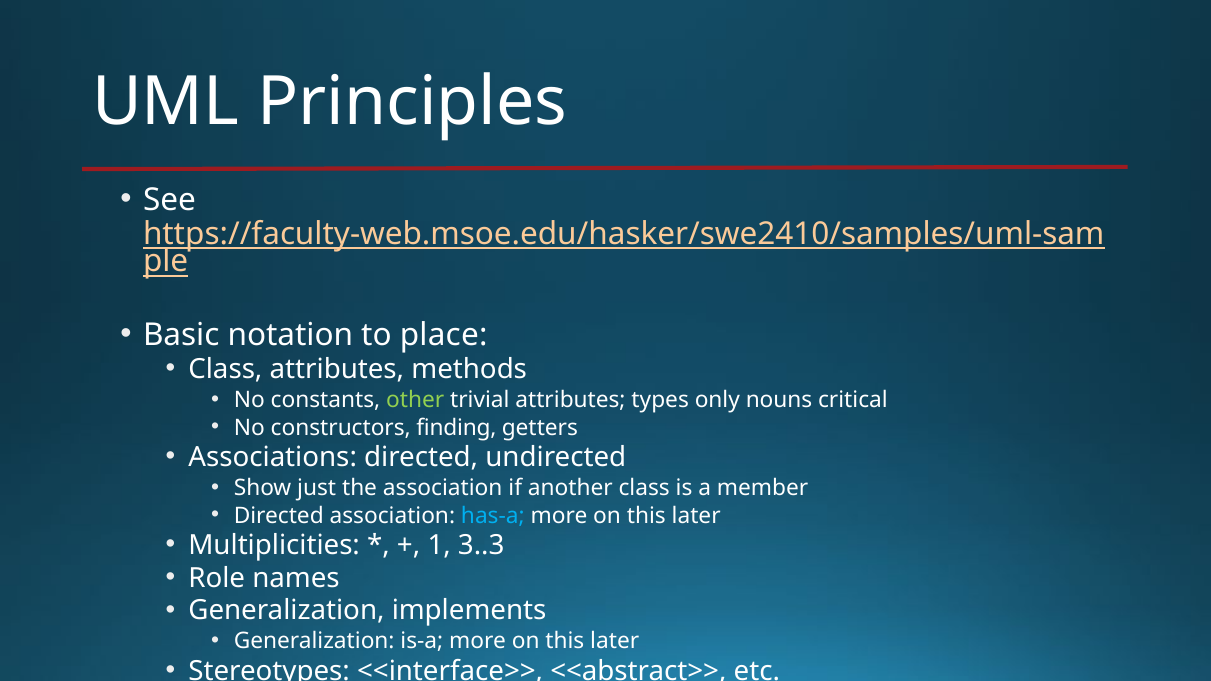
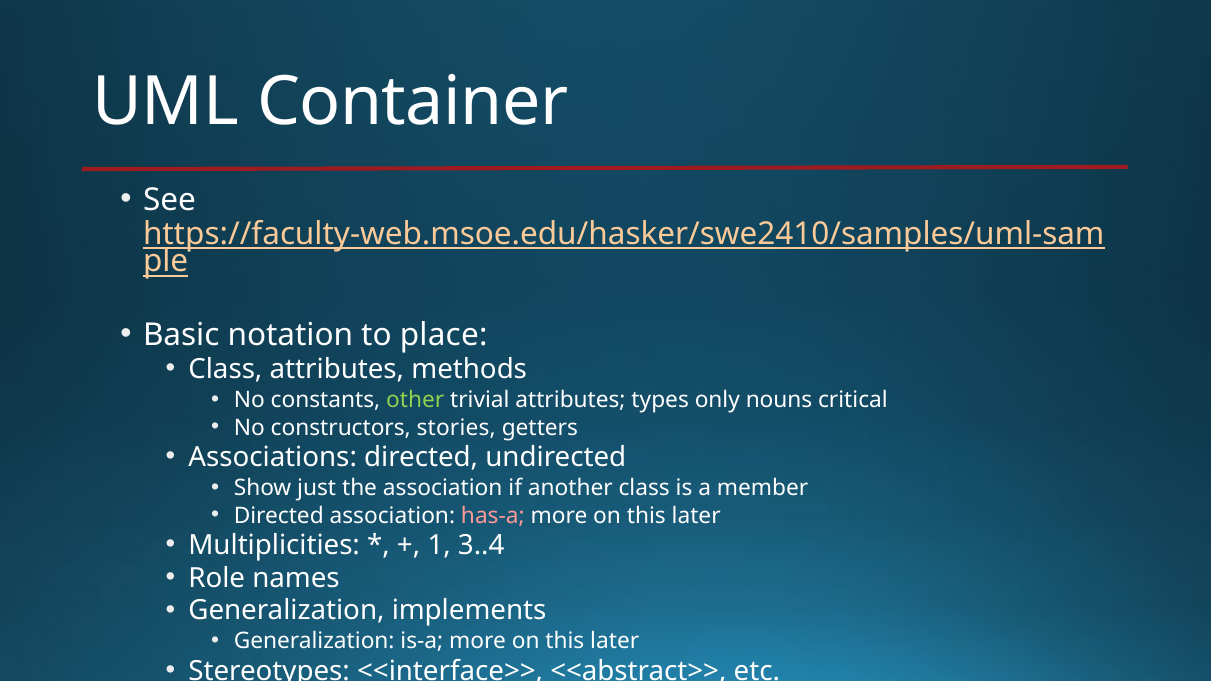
Principles: Principles -> Container
finding: finding -> stories
has-a colour: light blue -> pink
3..3: 3..3 -> 3..4
